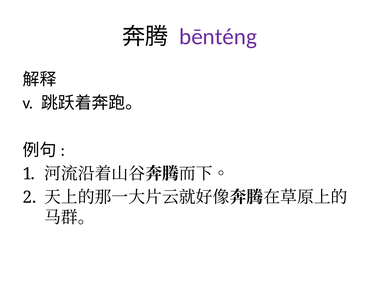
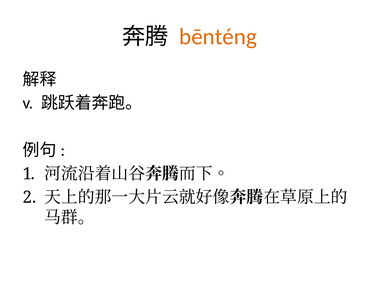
bēnténg colour: purple -> orange
